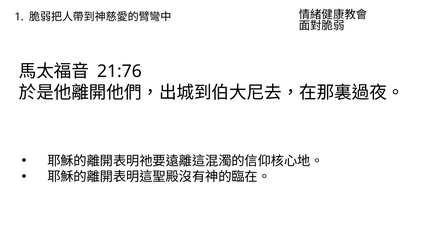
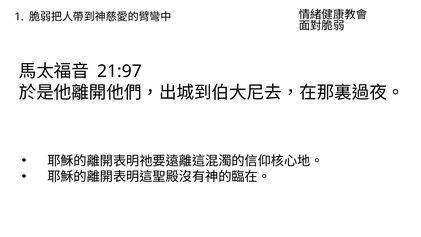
21:76: 21:76 -> 21:97
